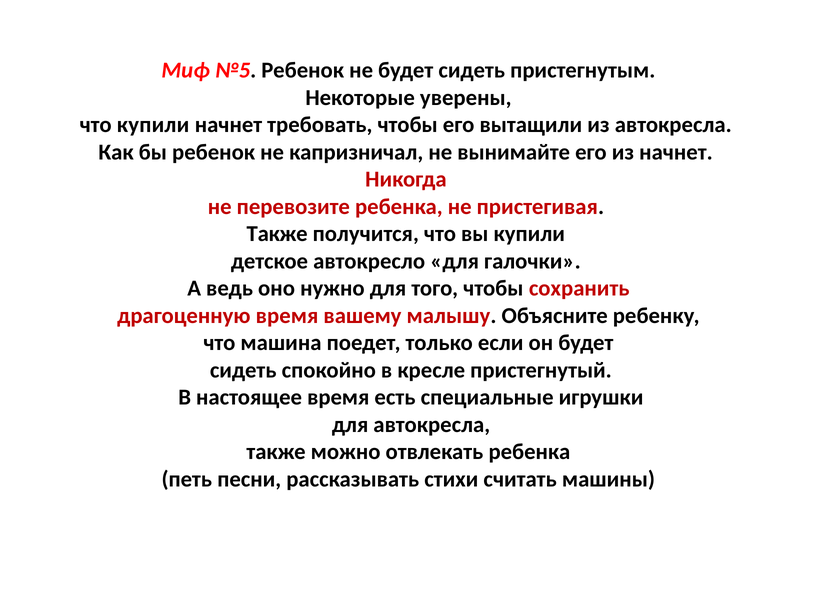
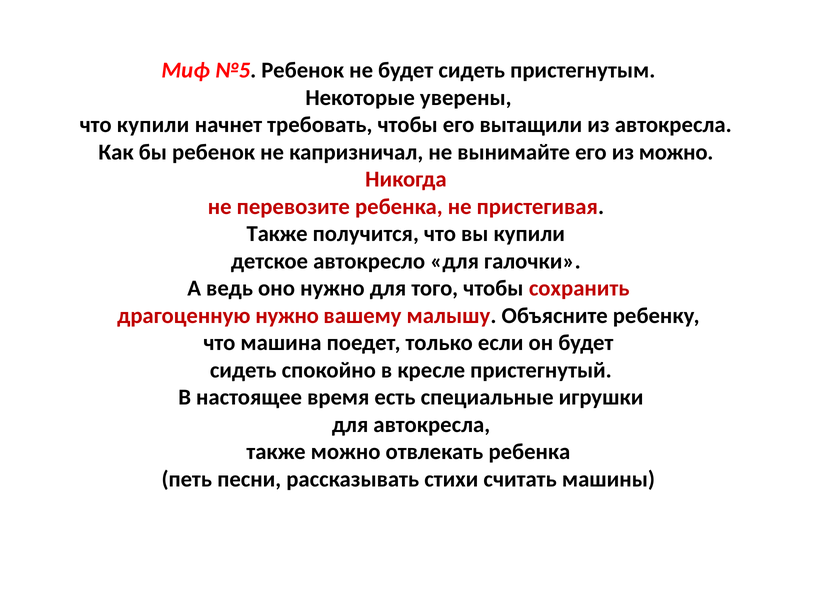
из начнет: начнет -> можно
драгоценную время: время -> нужно
